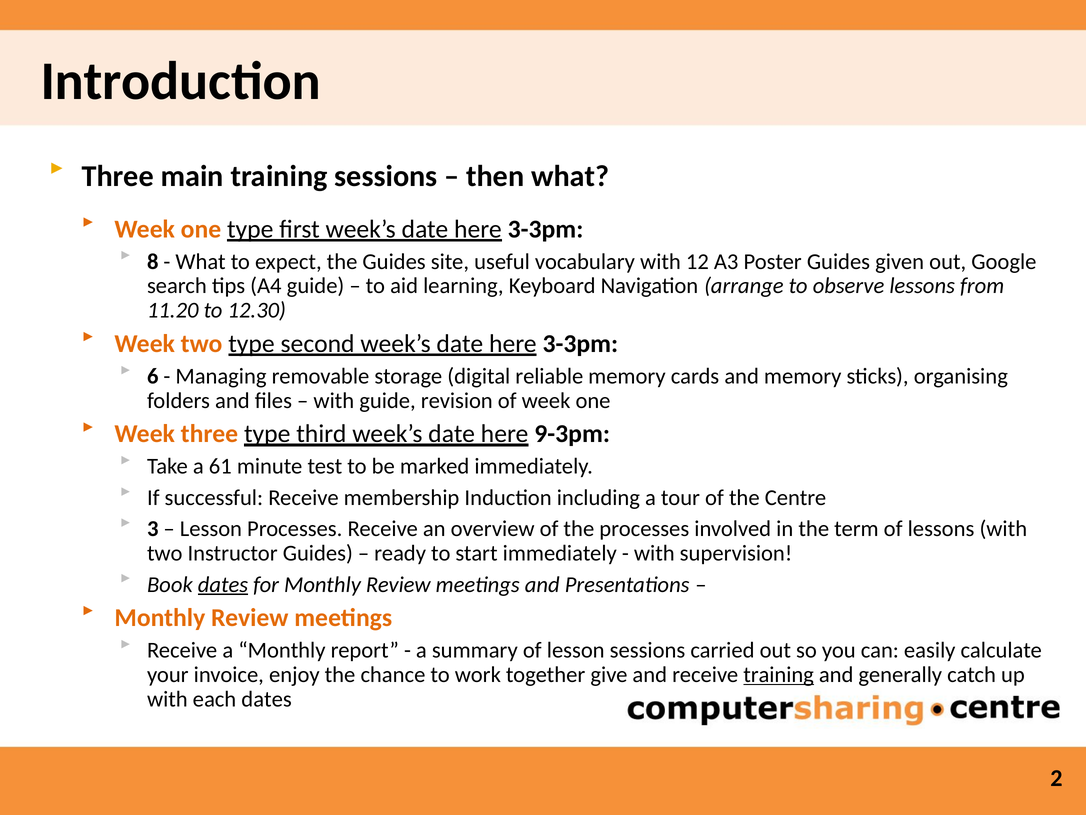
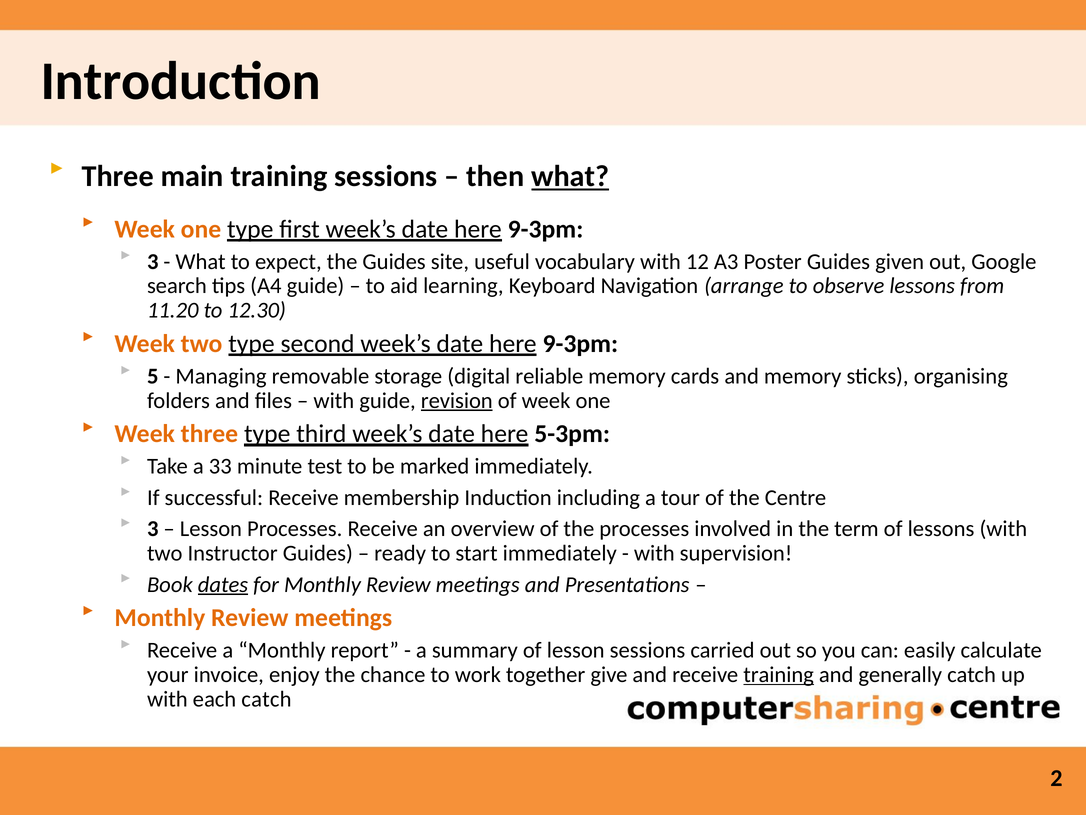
what at (570, 176) underline: none -> present
3-3pm at (546, 229): 3-3pm -> 9-3pm
8 at (153, 261): 8 -> 3
3-3pm at (580, 344): 3-3pm -> 9-3pm
6: 6 -> 5
revision underline: none -> present
9-3pm: 9-3pm -> 5-3pm
61: 61 -> 33
each dates: dates -> catch
